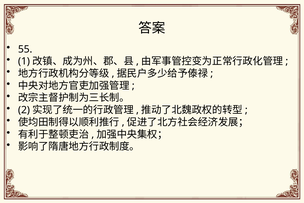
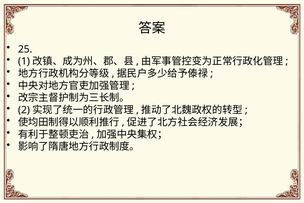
55: 55 -> 25
